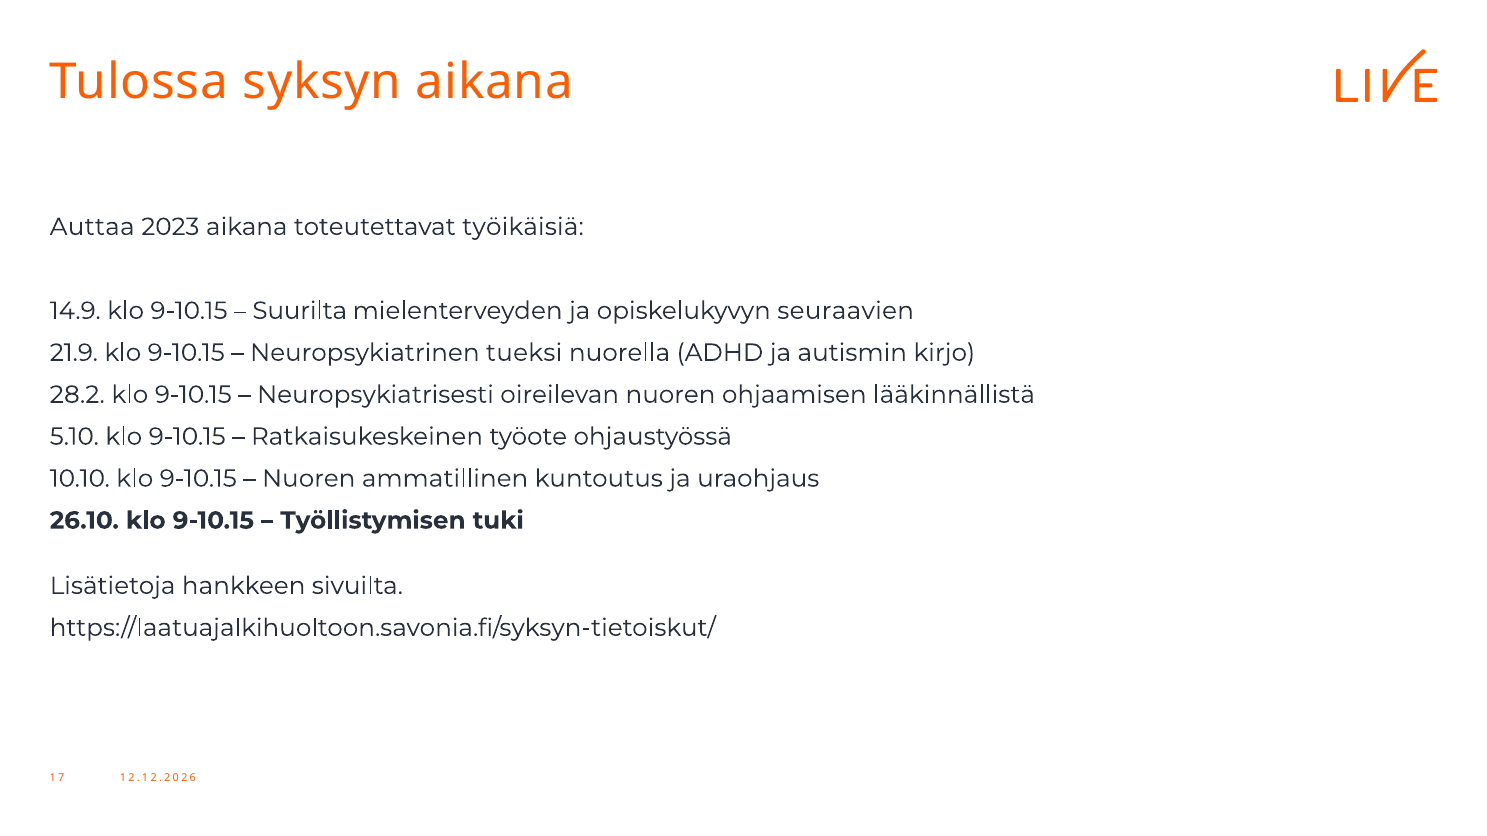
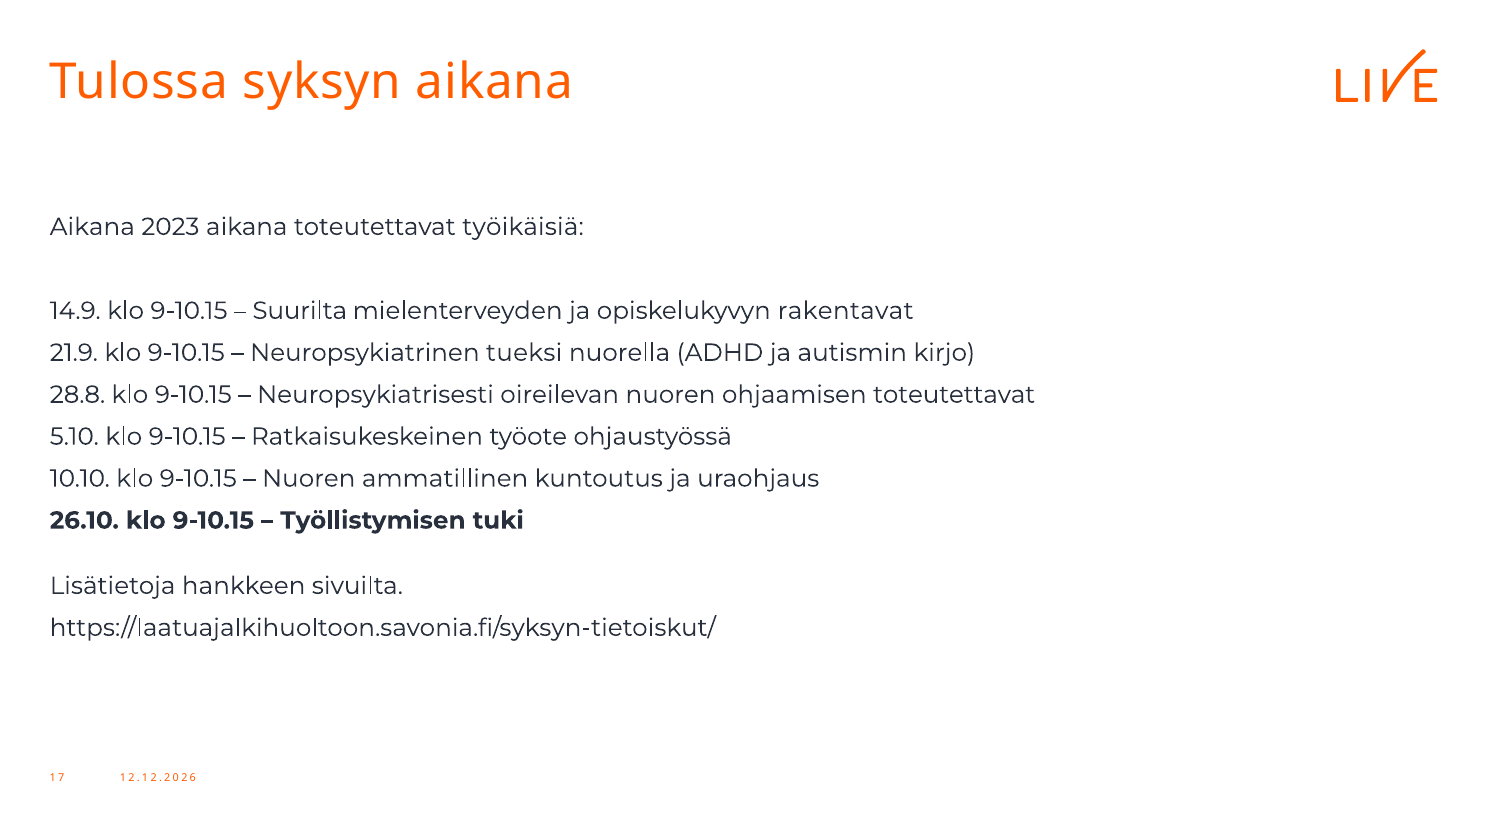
Auttaa at (92, 227): Auttaa -> Aikana
seuraavien: seuraavien -> rakentavat
28.2: 28.2 -> 28.8
ohjaamisen lääkinnällistä: lääkinnällistä -> toteutettavat
